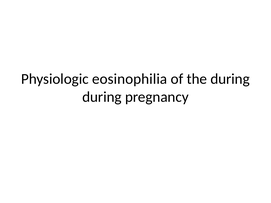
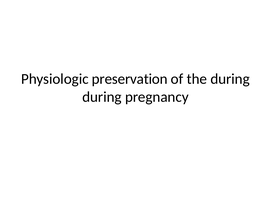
eosinophilia: eosinophilia -> preservation
